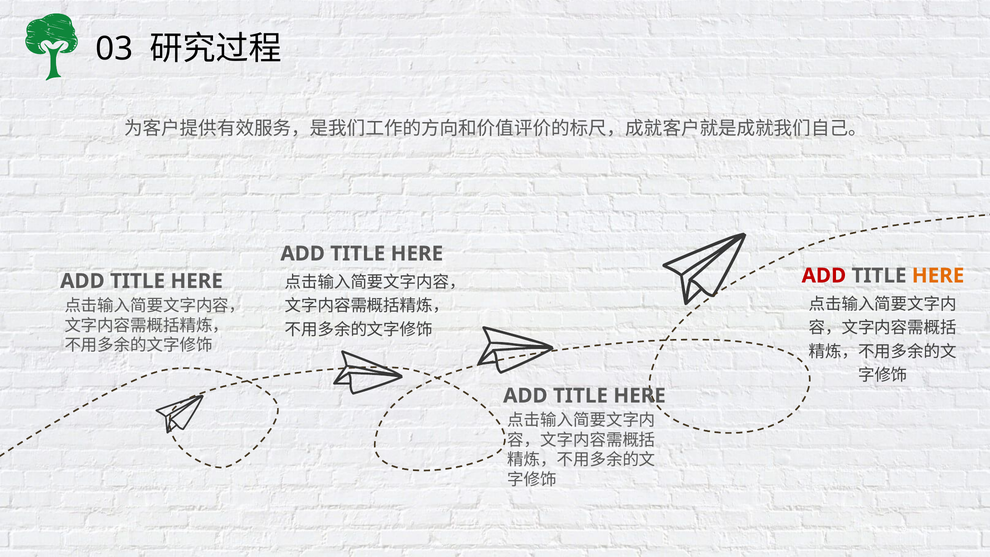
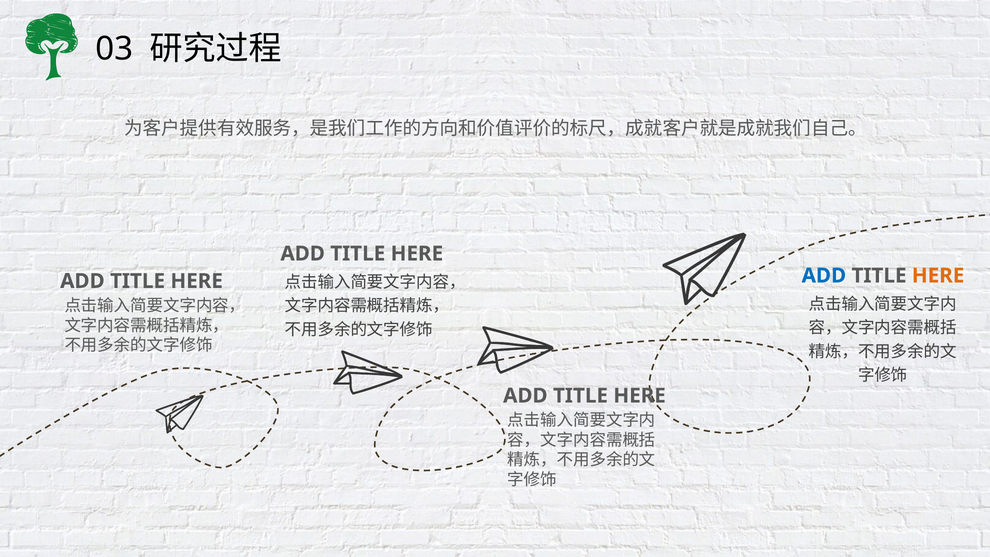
ADD at (824, 276) colour: red -> blue
